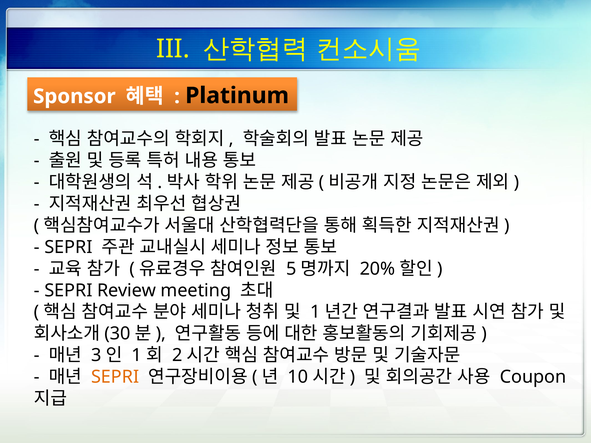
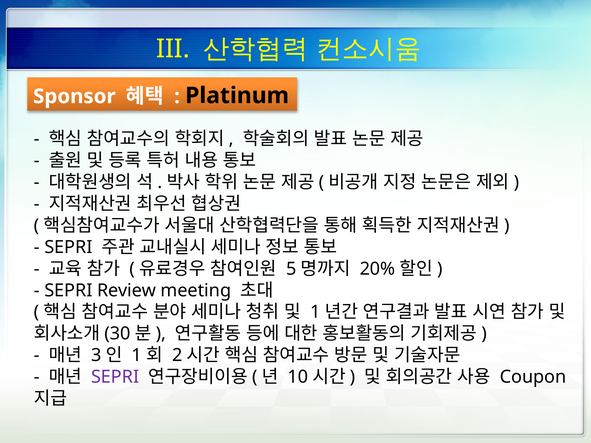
SEPRI at (115, 377) colour: orange -> purple
